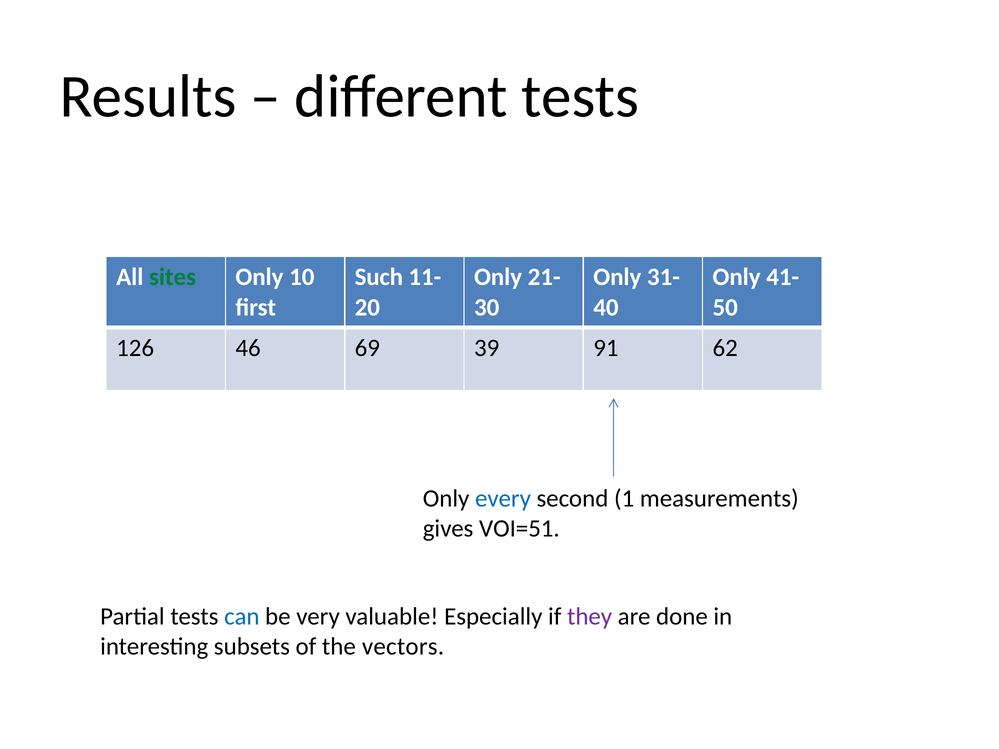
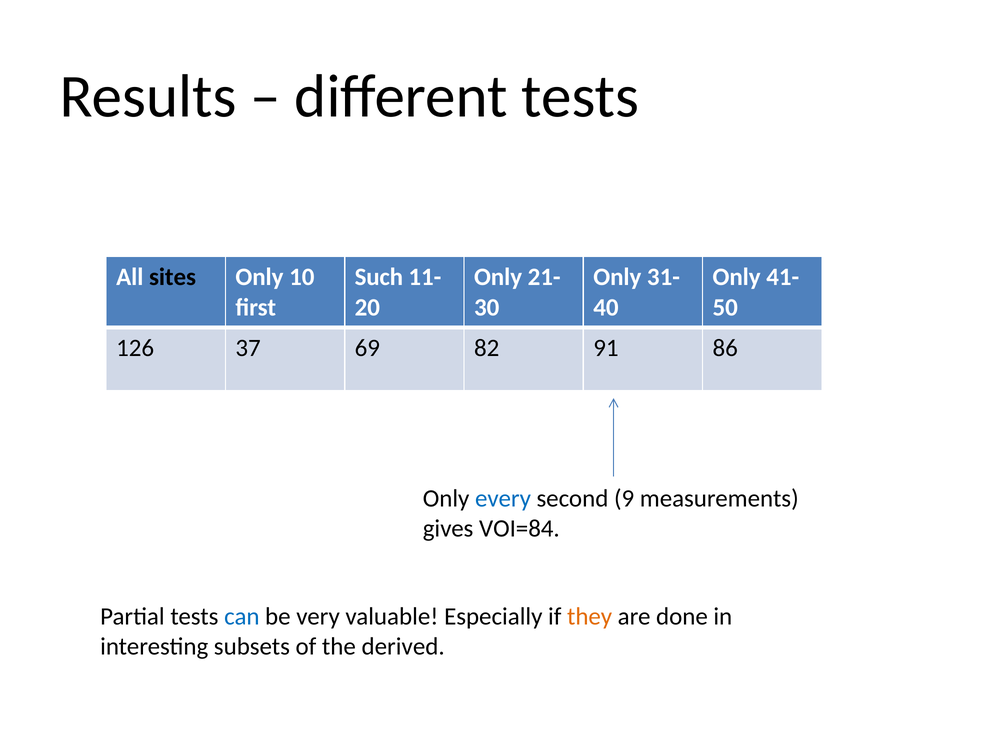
sites colour: green -> black
46: 46 -> 37
39: 39 -> 82
62: 62 -> 86
1: 1 -> 9
VOI=51: VOI=51 -> VOI=84
they colour: purple -> orange
vectors: vectors -> derived
